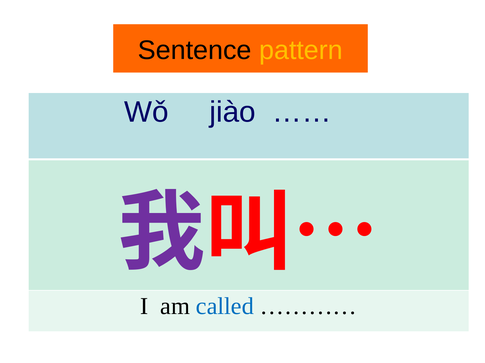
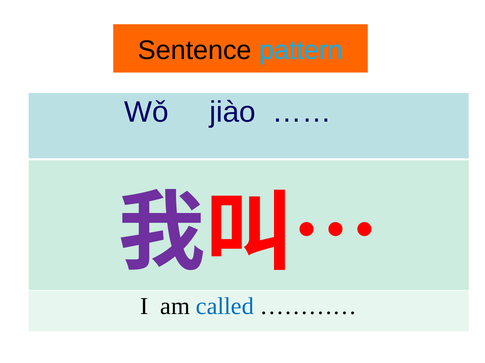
pattern colour: yellow -> light blue
